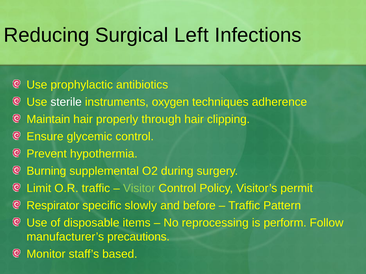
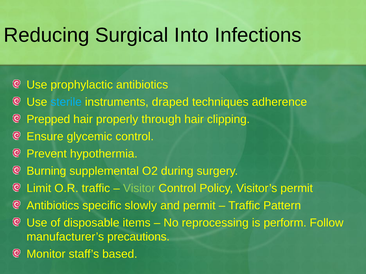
Left: Left -> Into
sterile colour: white -> light blue
oxygen: oxygen -> draped
Maintain: Maintain -> Prepped
Respirator at (53, 206): Respirator -> Antibiotics
and before: before -> permit
